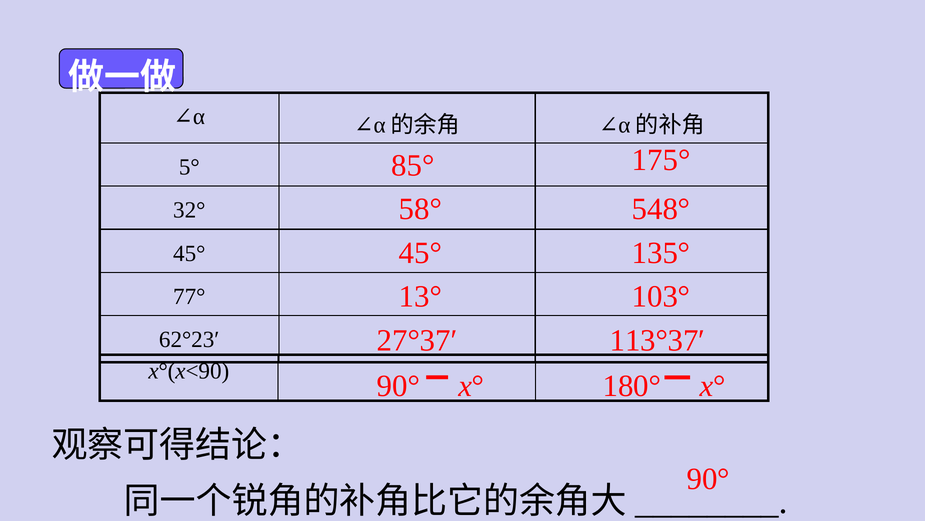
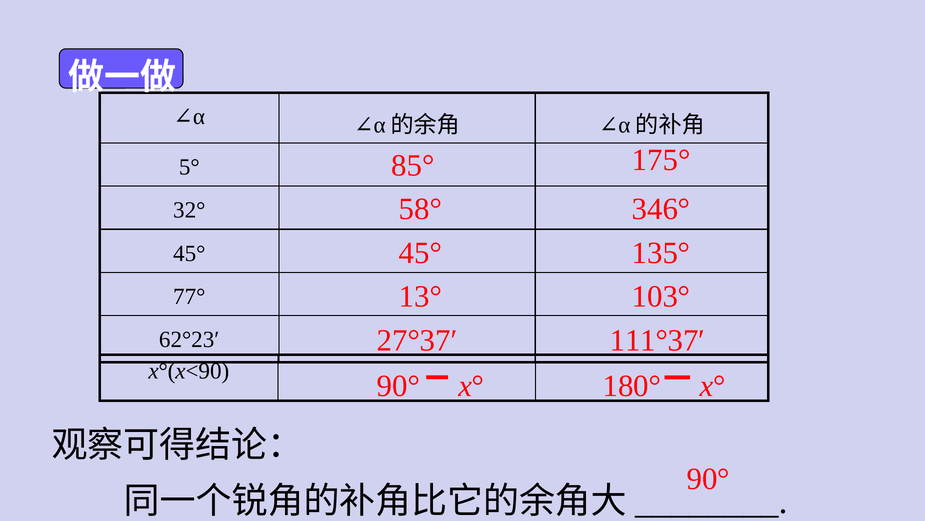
548°: 548° -> 346°
113°37′: 113°37′ -> 111°37′
